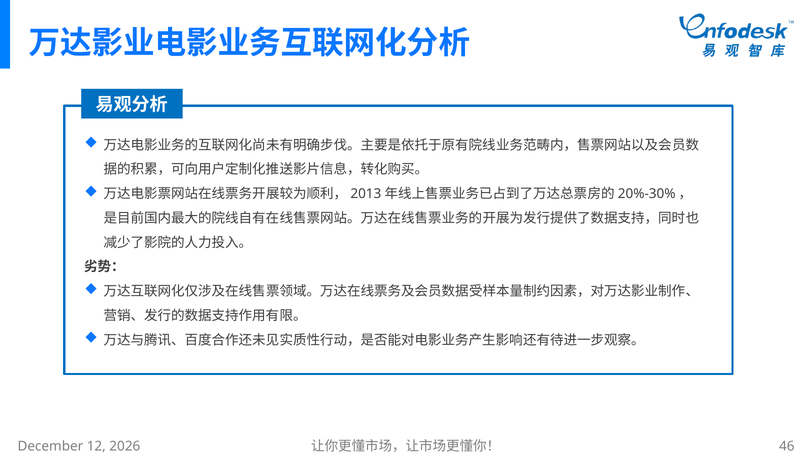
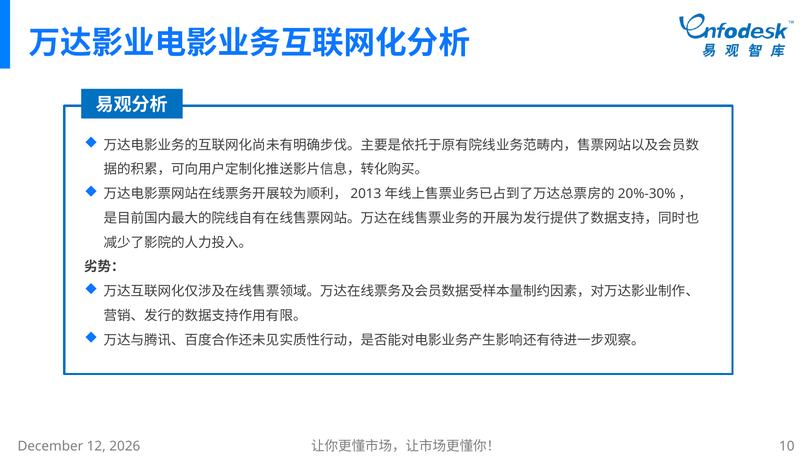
46: 46 -> 10
